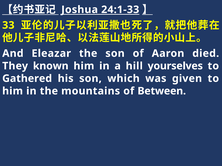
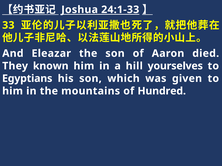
Gathered: Gathered -> Egyptians
Between: Between -> Hundred
